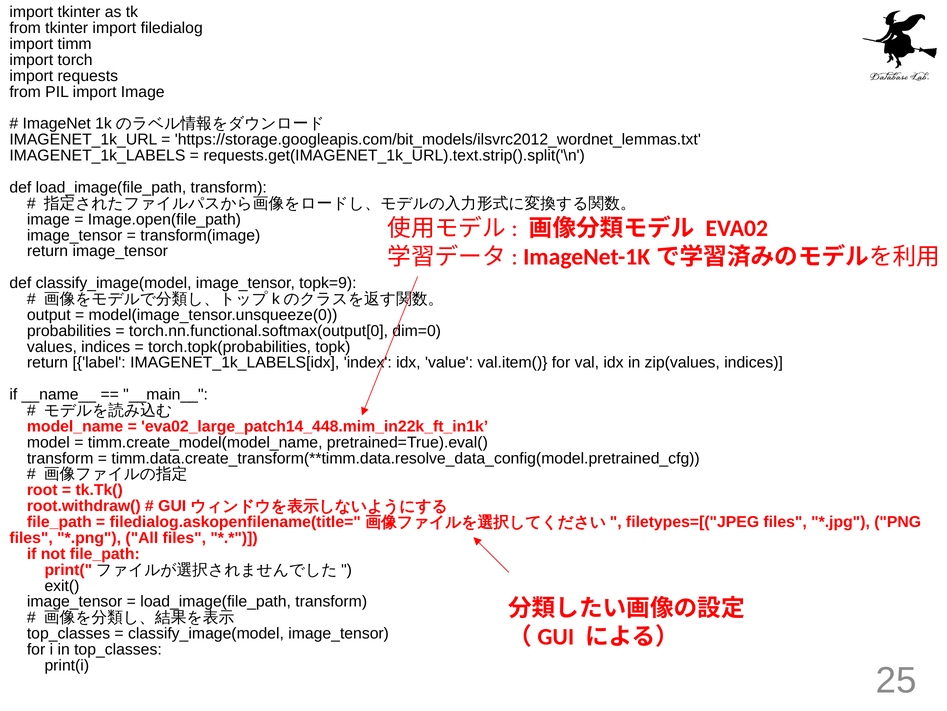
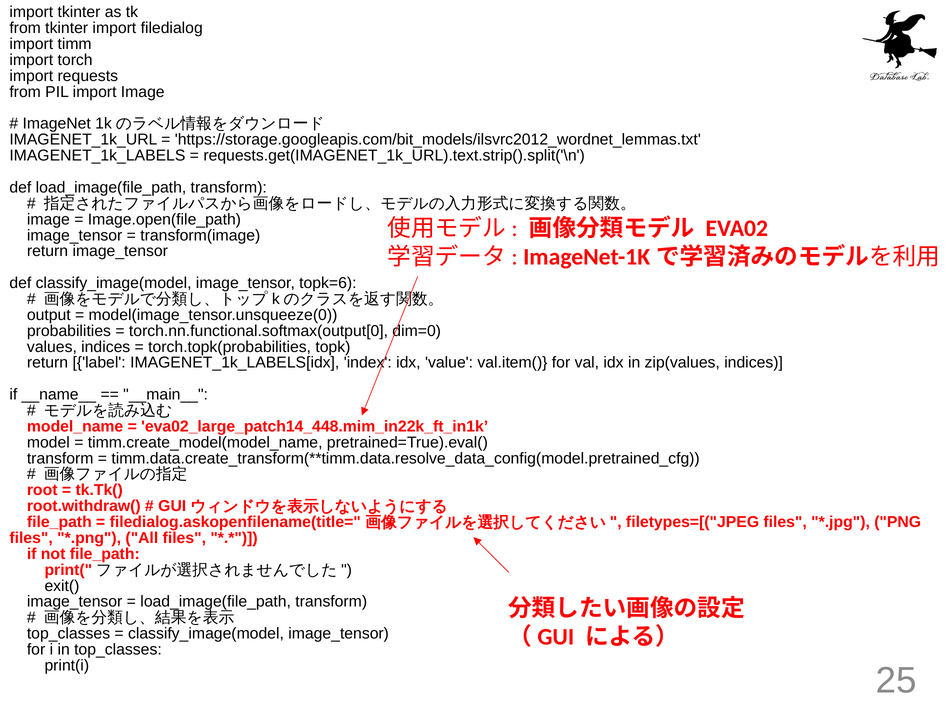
topk=9: topk=9 -> topk=6
